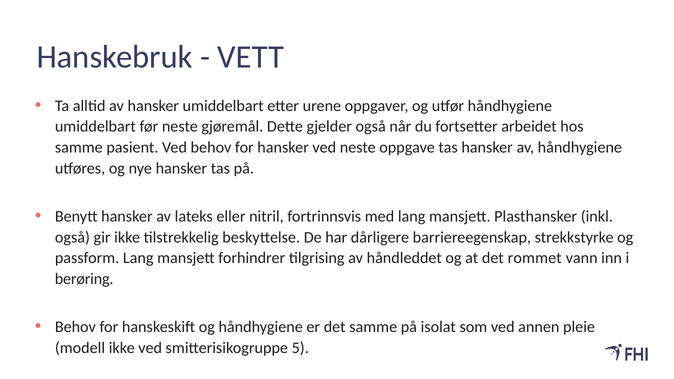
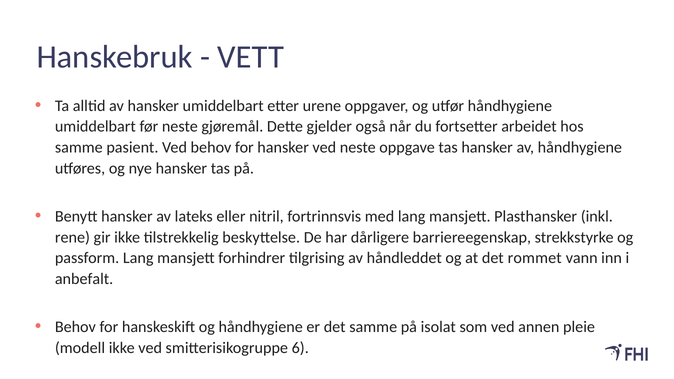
også at (72, 237): også -> rene
berøring: berøring -> anbefalt
5: 5 -> 6
